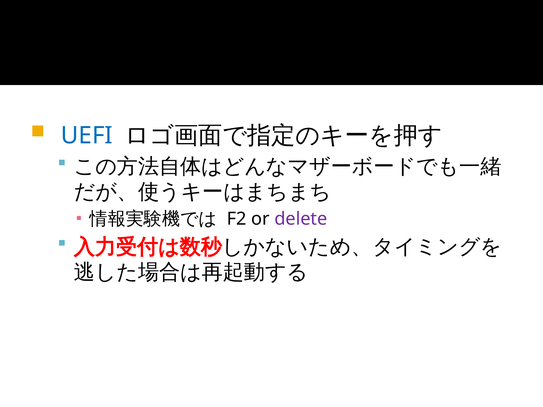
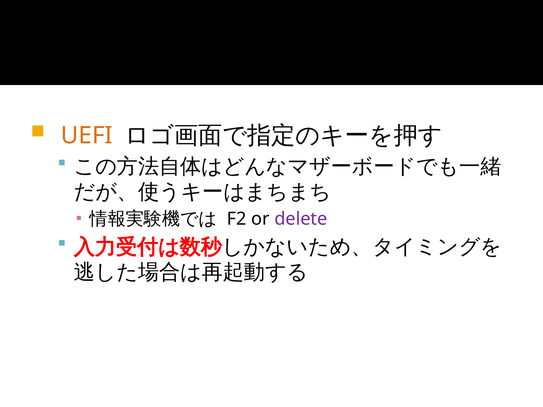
UEFI colour: blue -> orange
